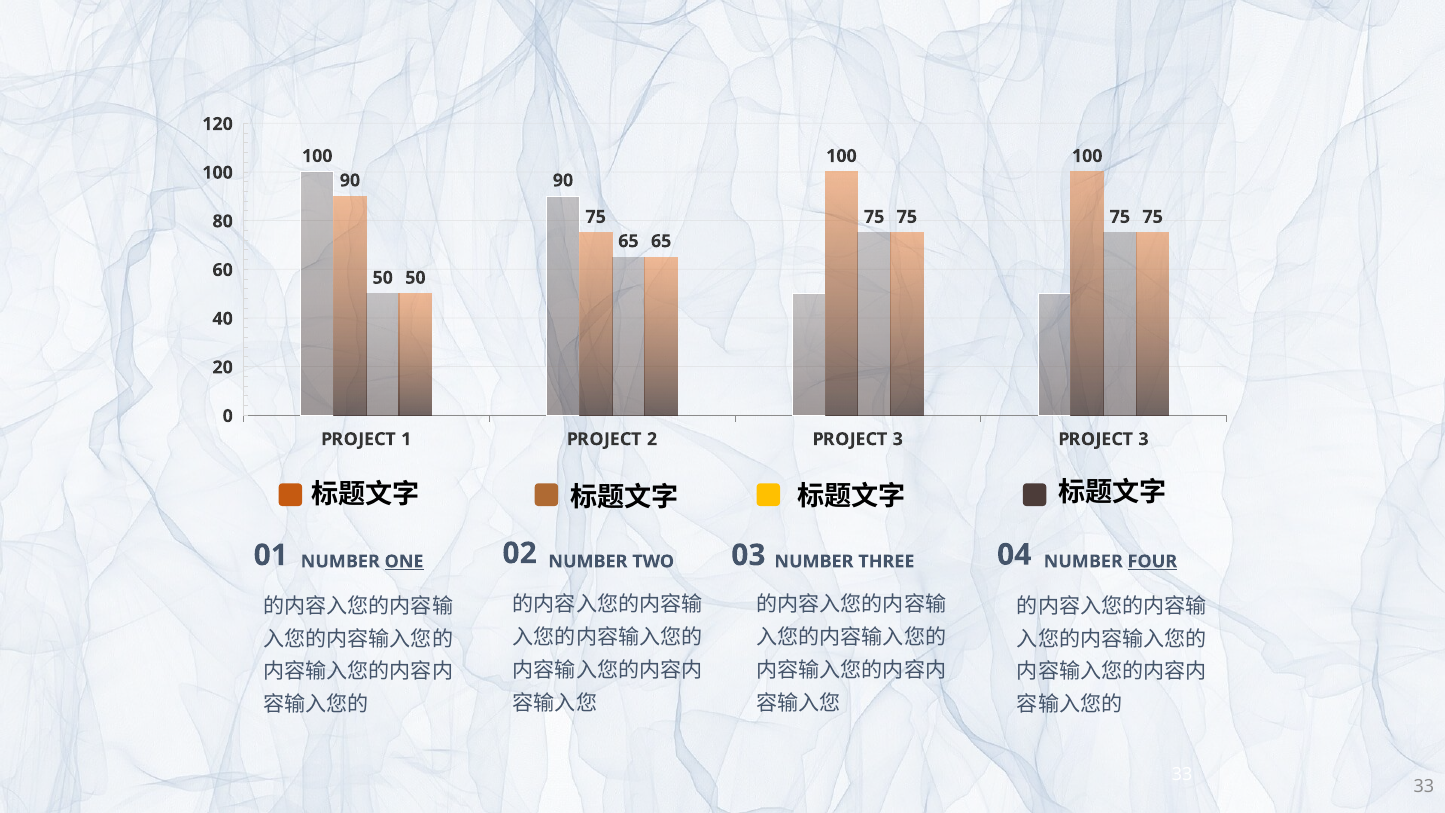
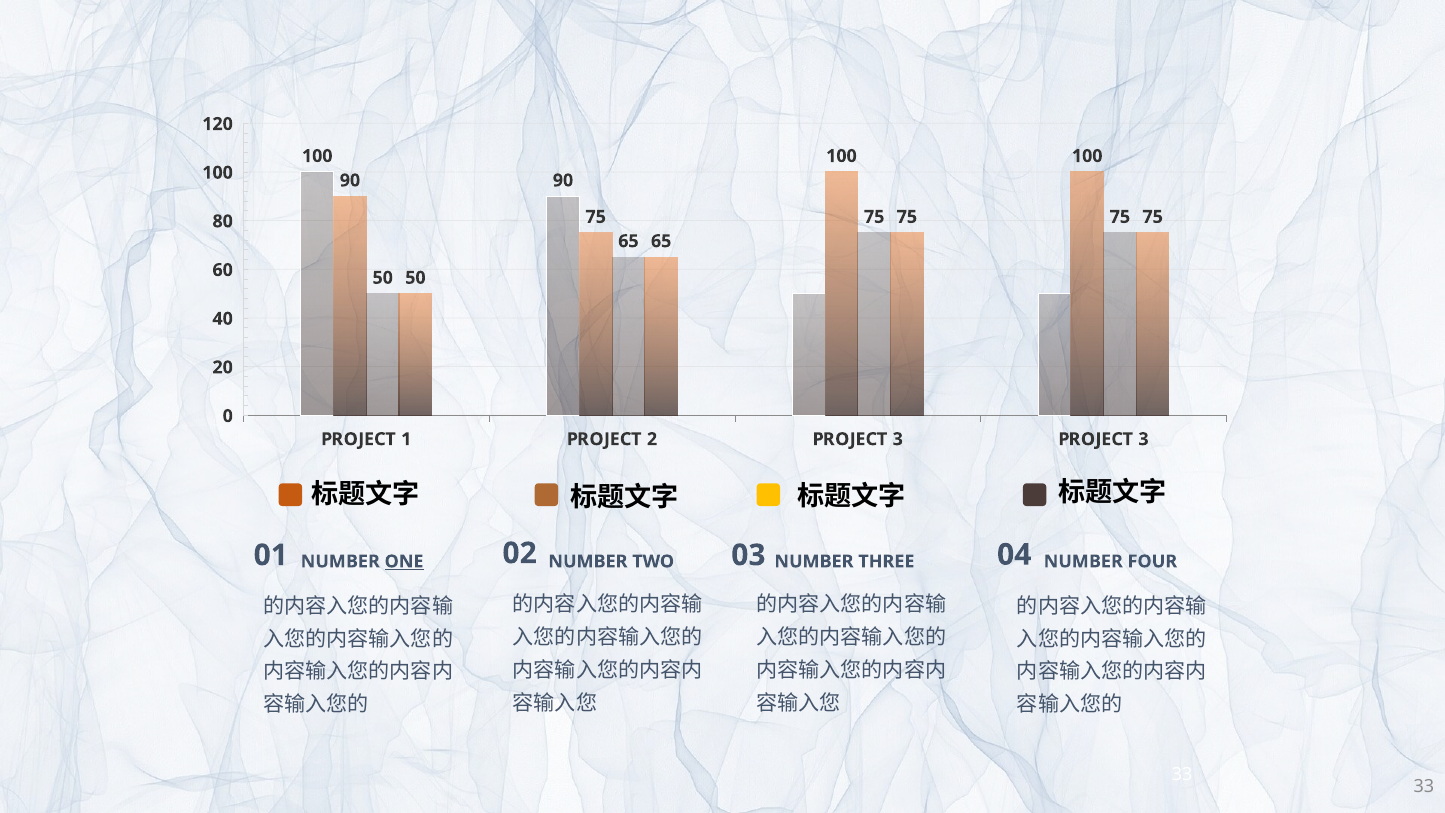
FOUR underline: present -> none
